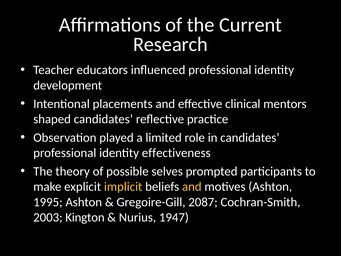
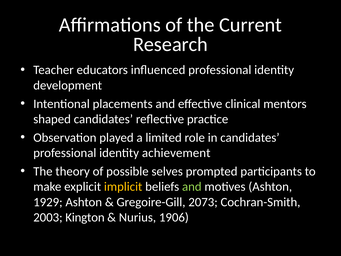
effectiveness: effectiveness -> achievement
and at (192, 187) colour: yellow -> light green
1995: 1995 -> 1929
2087: 2087 -> 2073
1947: 1947 -> 1906
